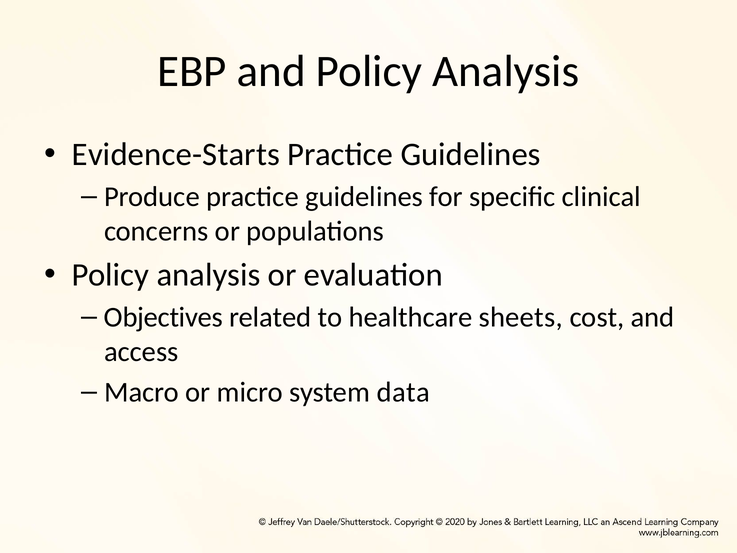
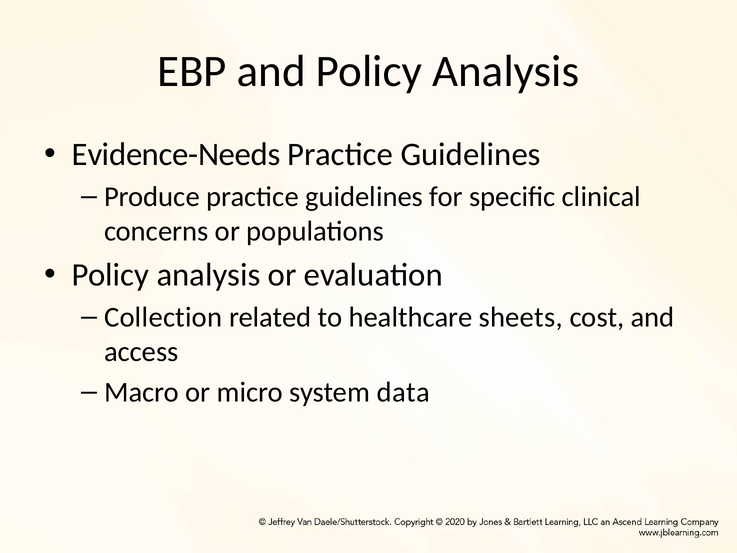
Evidence-Starts: Evidence-Starts -> Evidence-Needs
Objectives: Objectives -> Collection
